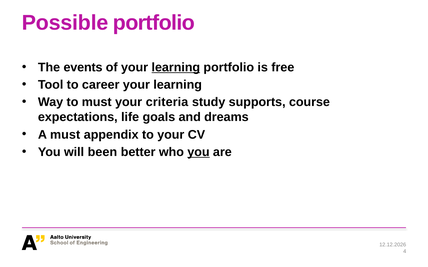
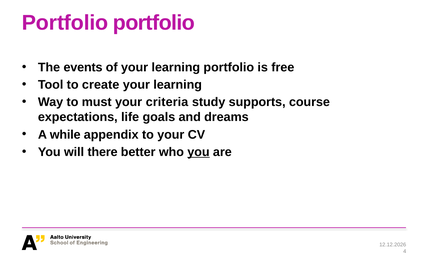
Possible at (65, 23): Possible -> Portfolio
learning at (176, 67) underline: present -> none
career: career -> create
A must: must -> while
been: been -> there
